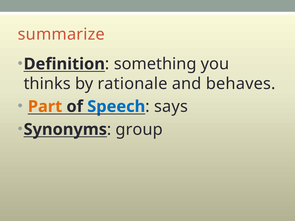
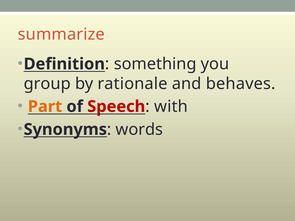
thinks: thinks -> group
Speech colour: blue -> red
says: says -> with
group: group -> words
